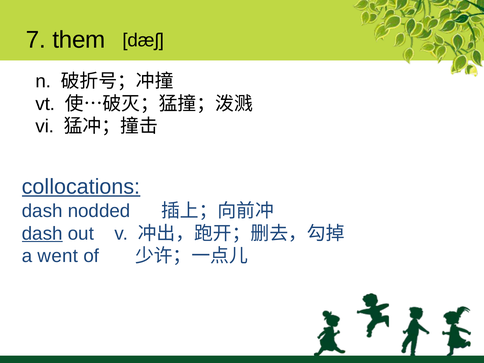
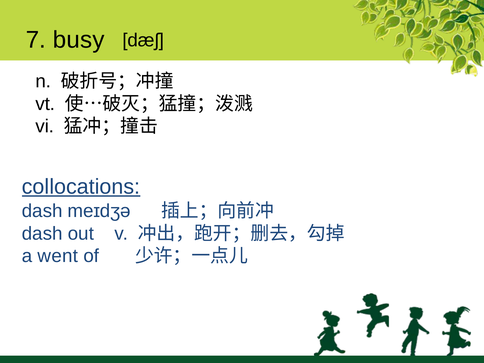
them: them -> busy
nodded: nodded -> meɪdʒə
dash at (42, 233) underline: present -> none
